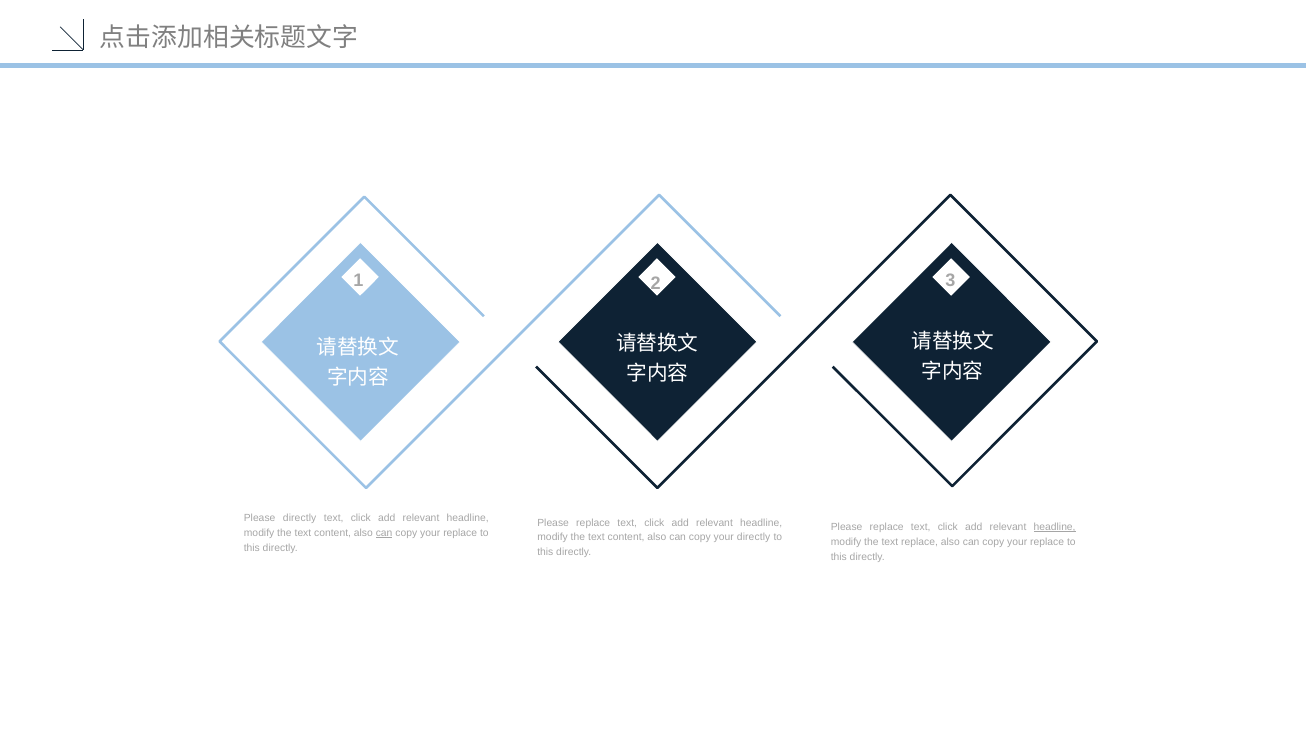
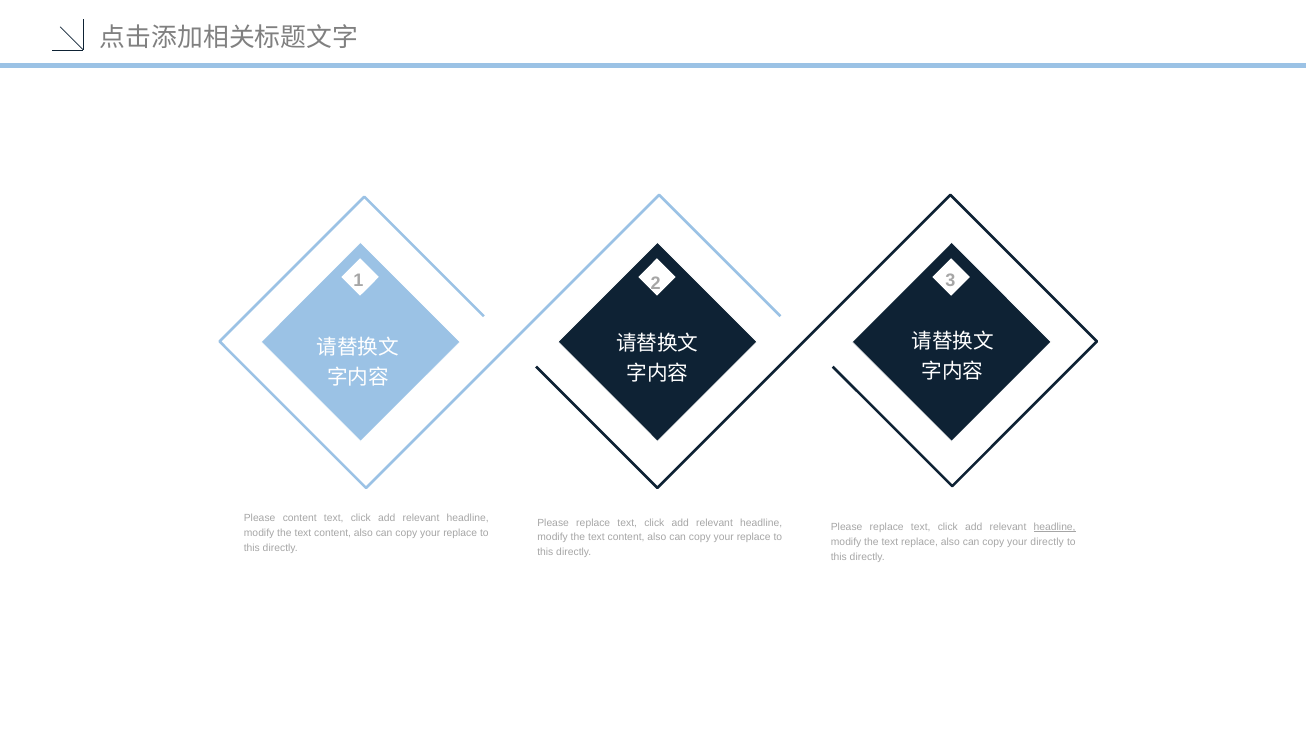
Please directly: directly -> content
can at (384, 533) underline: present -> none
directly at (754, 537): directly -> replace
replace at (1047, 542): replace -> directly
